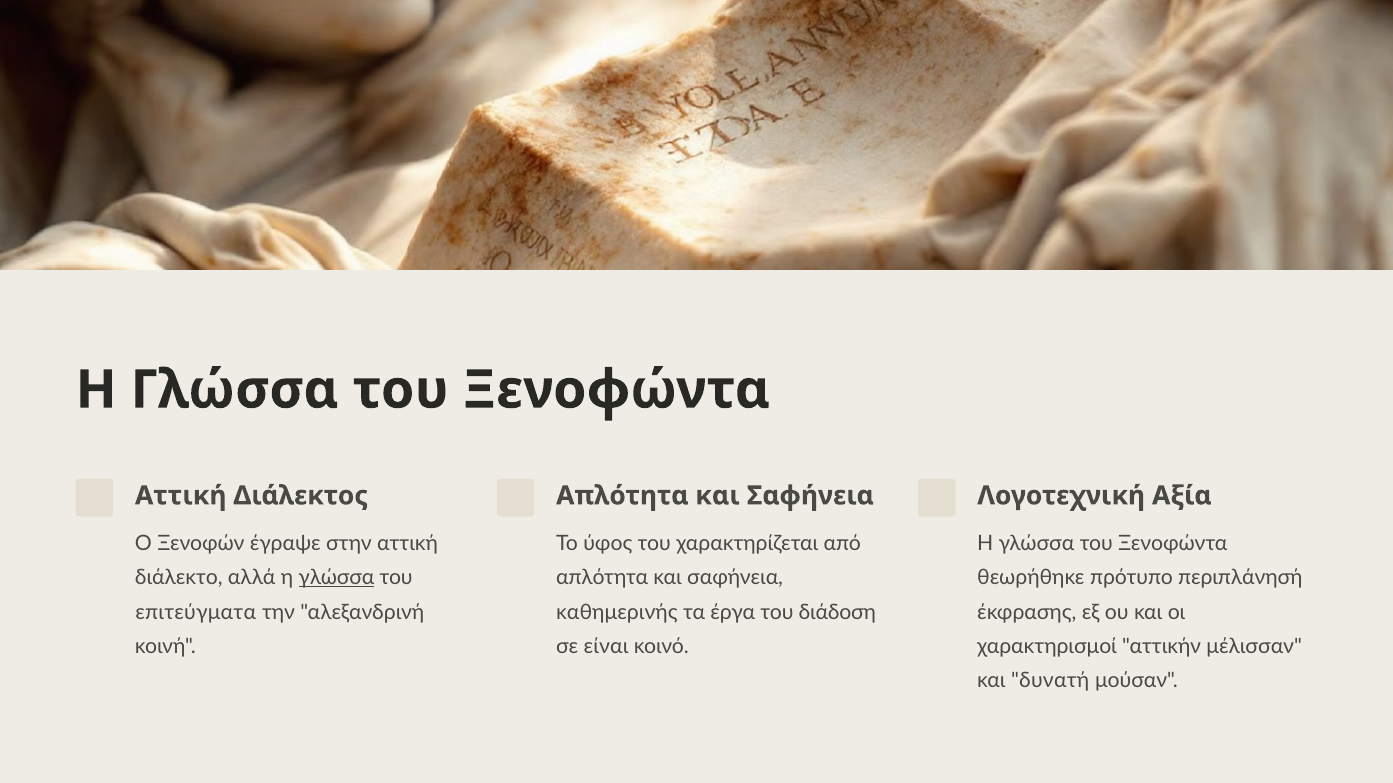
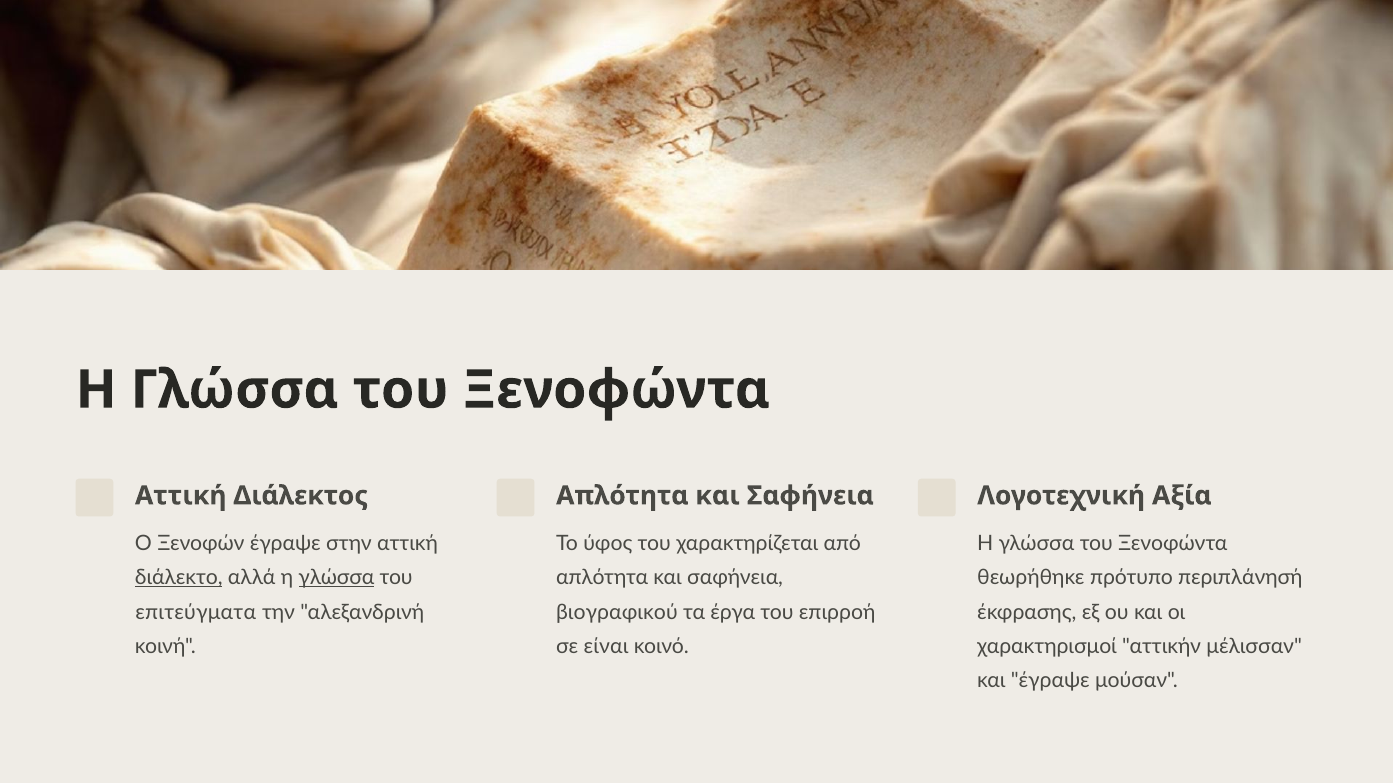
διάλεκτο underline: none -> present
καθημερινής: καθημερινής -> βιογραφικού
διάδοση: διάδοση -> επιρροή
και δυνατή: δυνατή -> έγραψε
